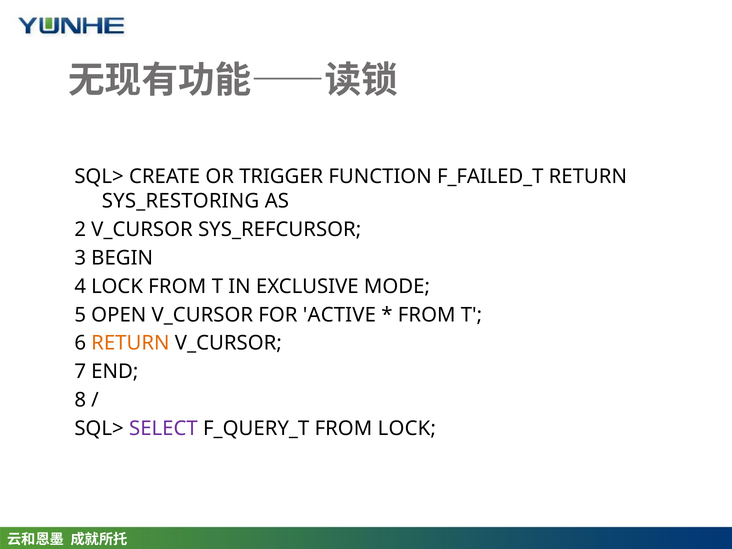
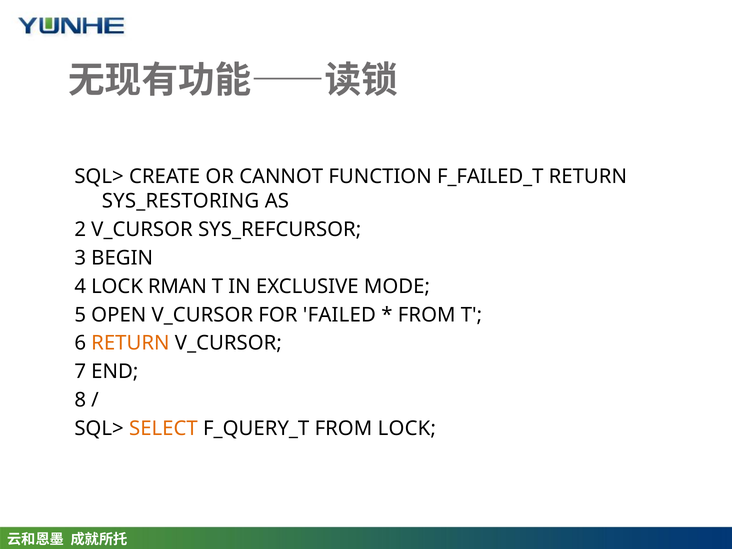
TRIGGER: TRIGGER -> CANNOT
LOCK FROM: FROM -> RMAN
ACTIVE: ACTIVE -> FAILED
SELECT colour: purple -> orange
